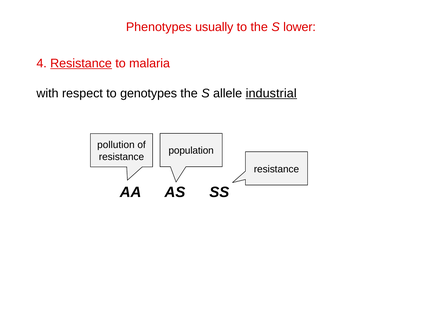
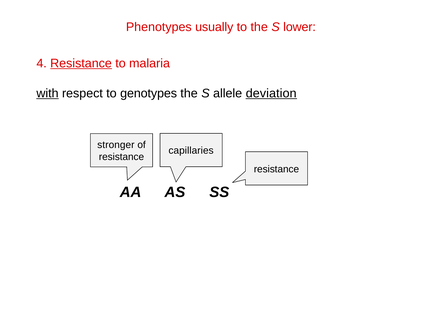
with underline: none -> present
industrial: industrial -> deviation
pollution: pollution -> stronger
population: population -> capillaries
